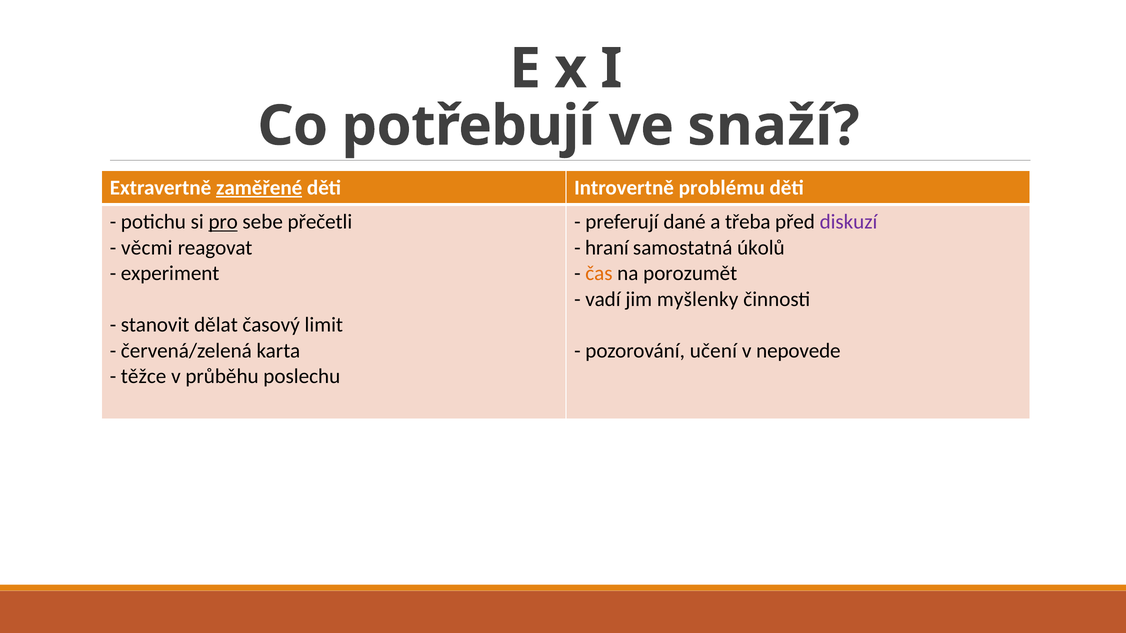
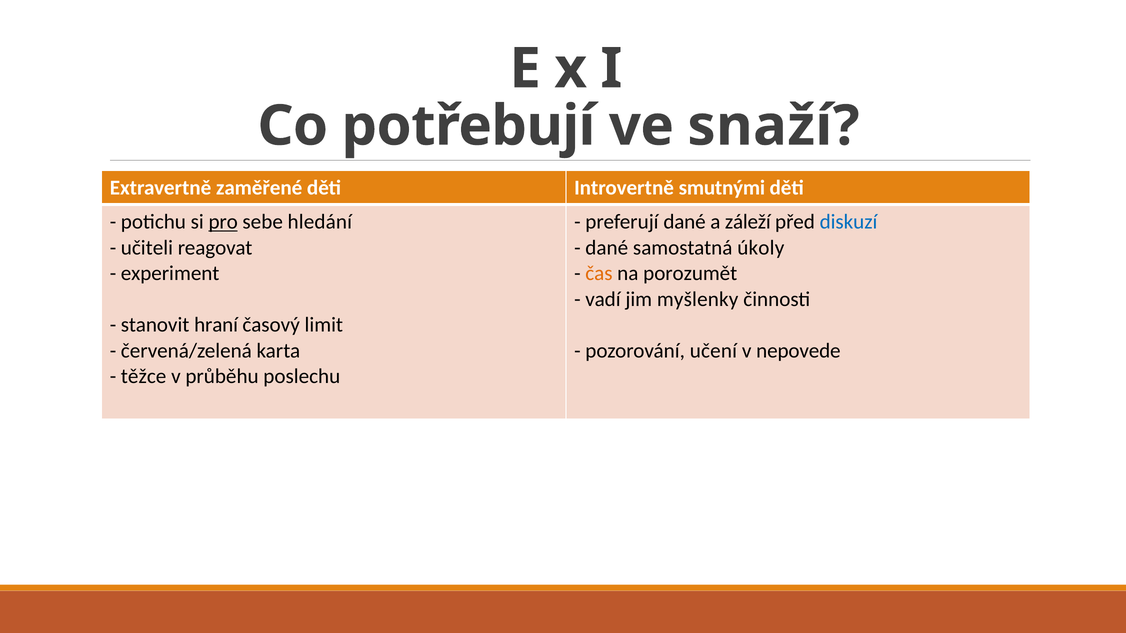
zaměřené underline: present -> none
problému: problému -> smutnými
přečetli: přečetli -> hledání
třeba: třeba -> záleží
diskuzí colour: purple -> blue
věcmi: věcmi -> učiteli
hraní at (607, 248): hraní -> dané
úkolů: úkolů -> úkoly
dělat: dělat -> hraní
